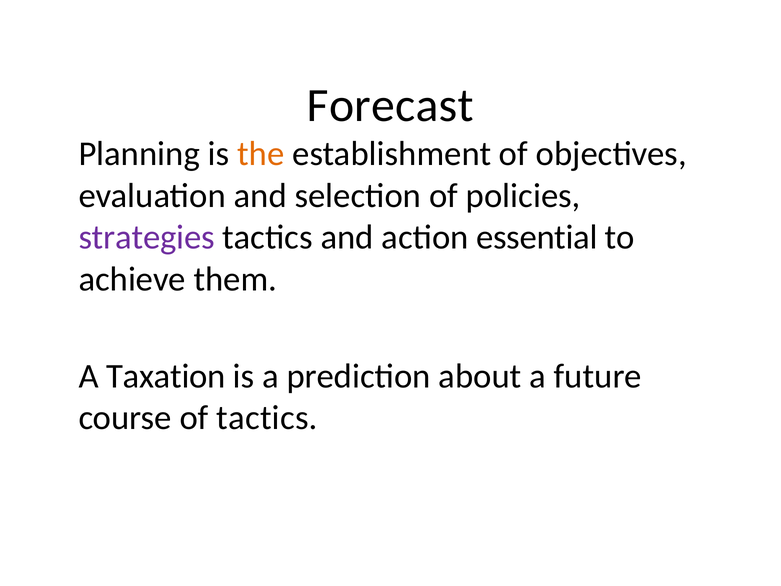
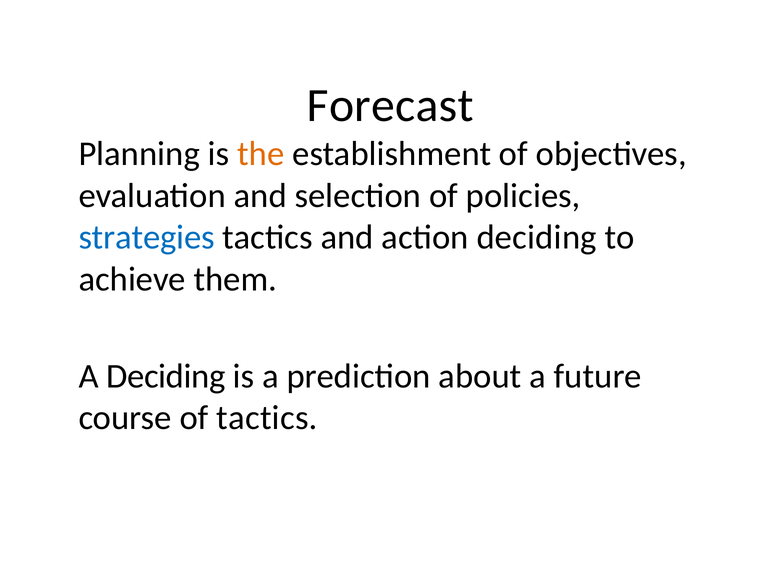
strategies colour: purple -> blue
action essential: essential -> deciding
A Taxation: Taxation -> Deciding
